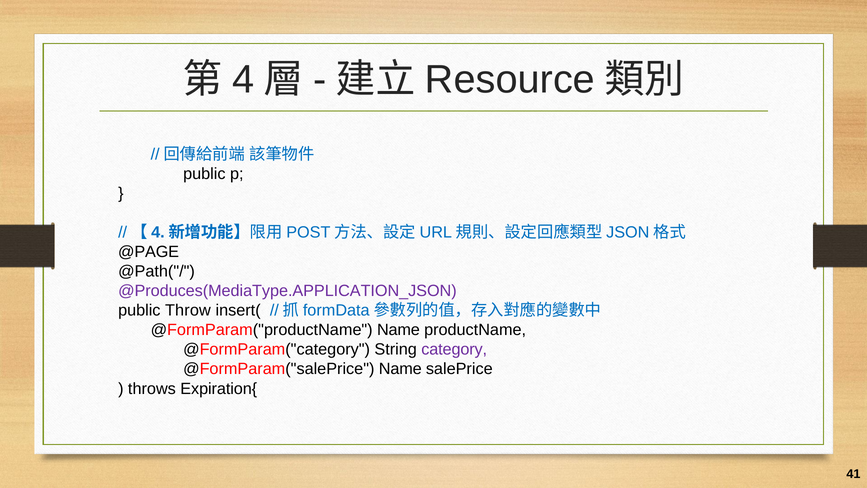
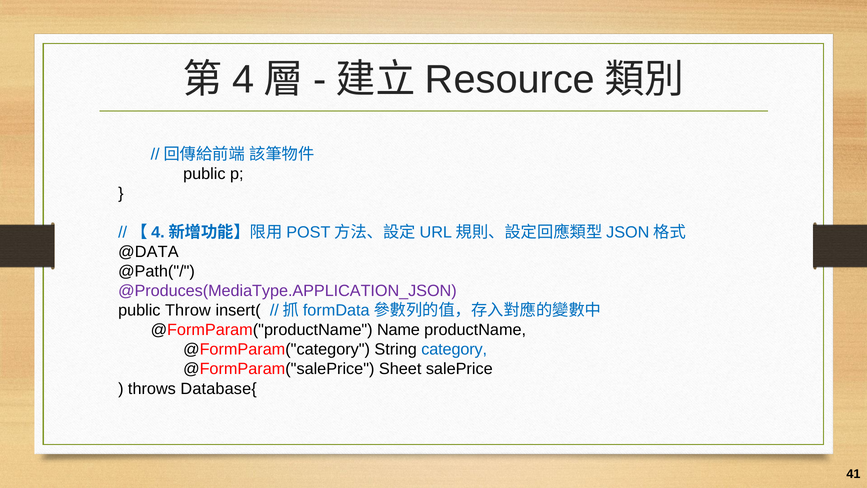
@PAGE: @PAGE -> @DATA
category colour: purple -> blue
@FormParam("salePrice Name: Name -> Sheet
Expiration{: Expiration{ -> Database{
